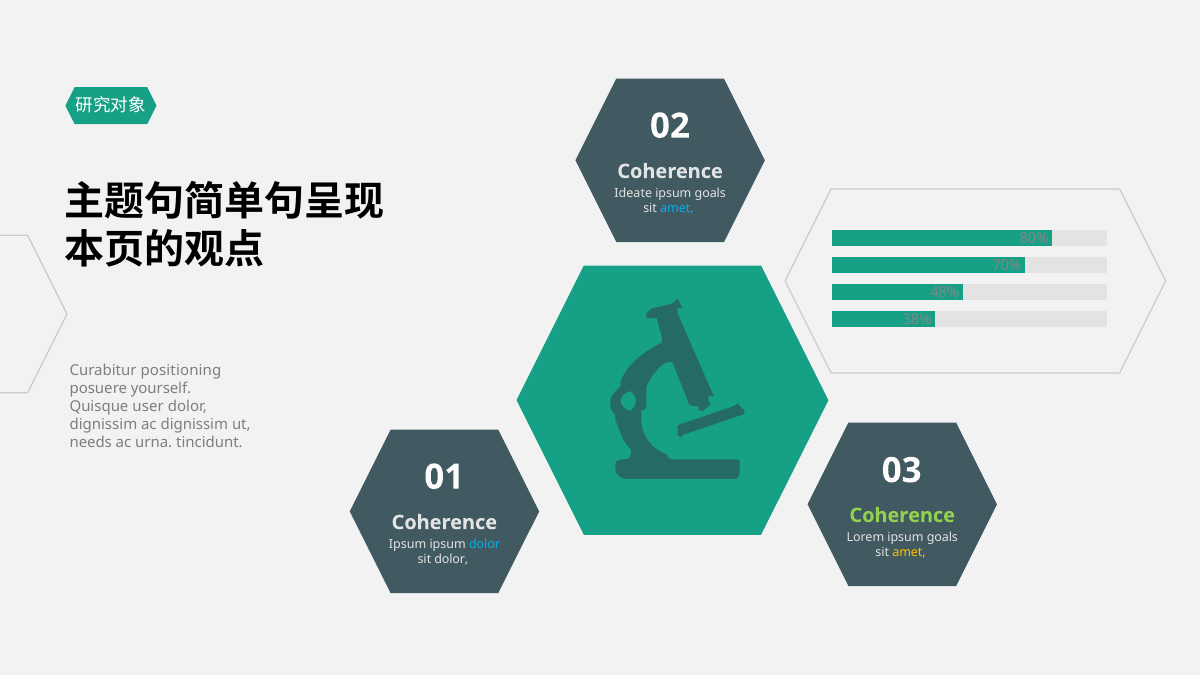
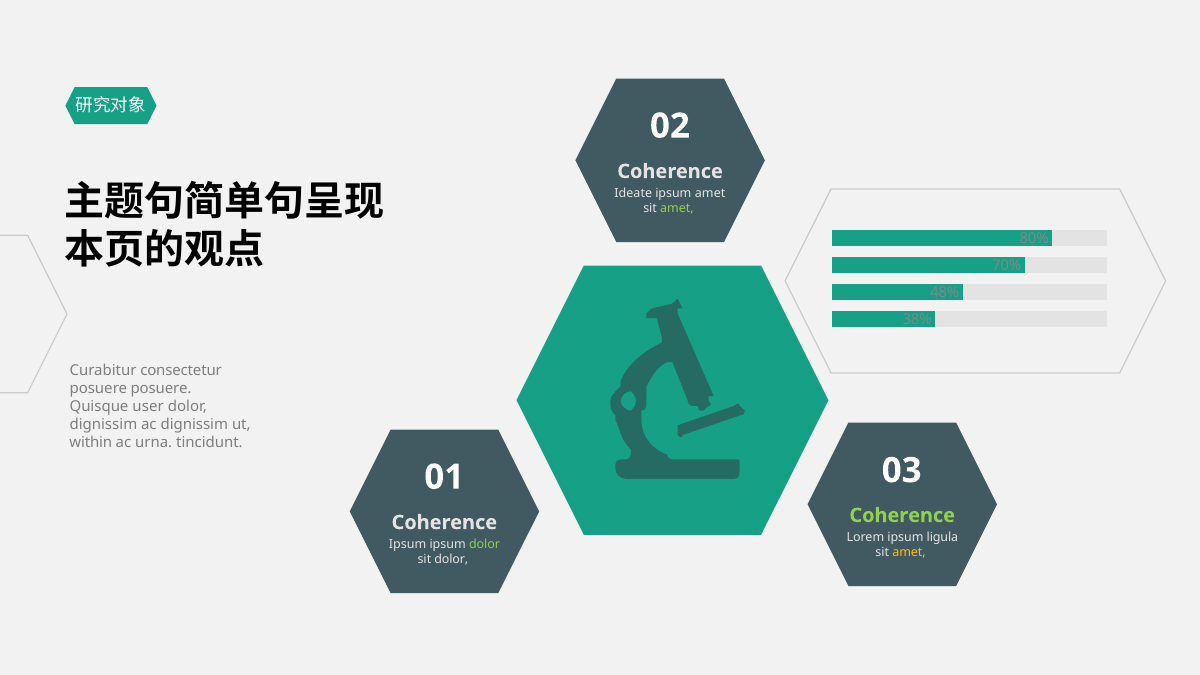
goals at (710, 193): goals -> amet
amet at (677, 208) colour: light blue -> light green
positioning: positioning -> consectetur
posuere yourself: yourself -> posuere
needs: needs -> within
Lorem ipsum goals: goals -> ligula
dolor at (485, 544) colour: light blue -> light green
